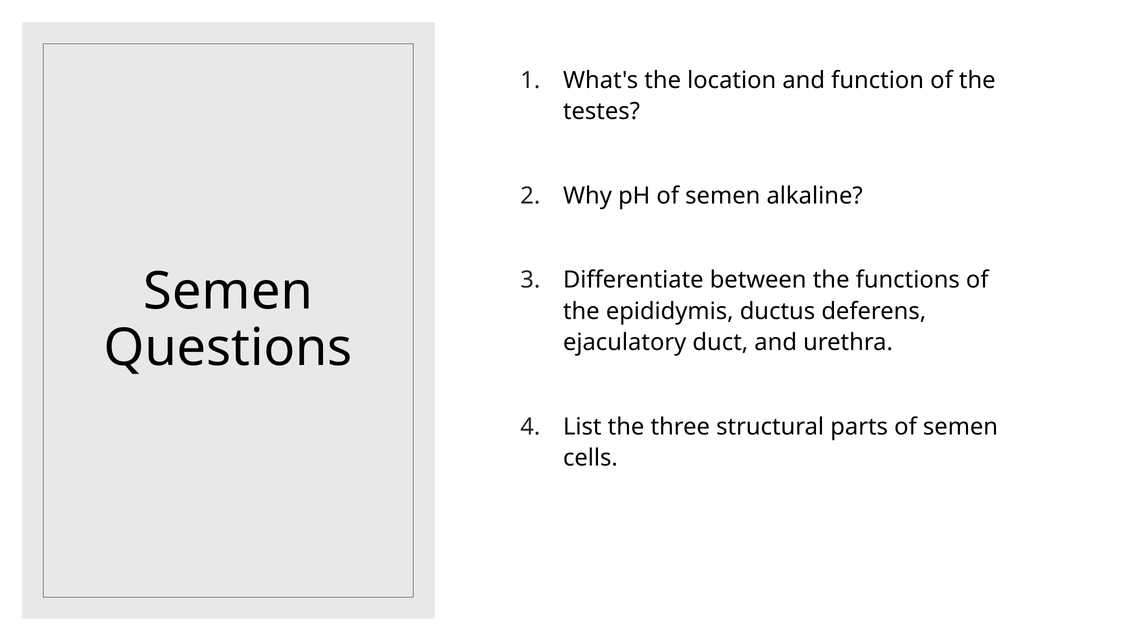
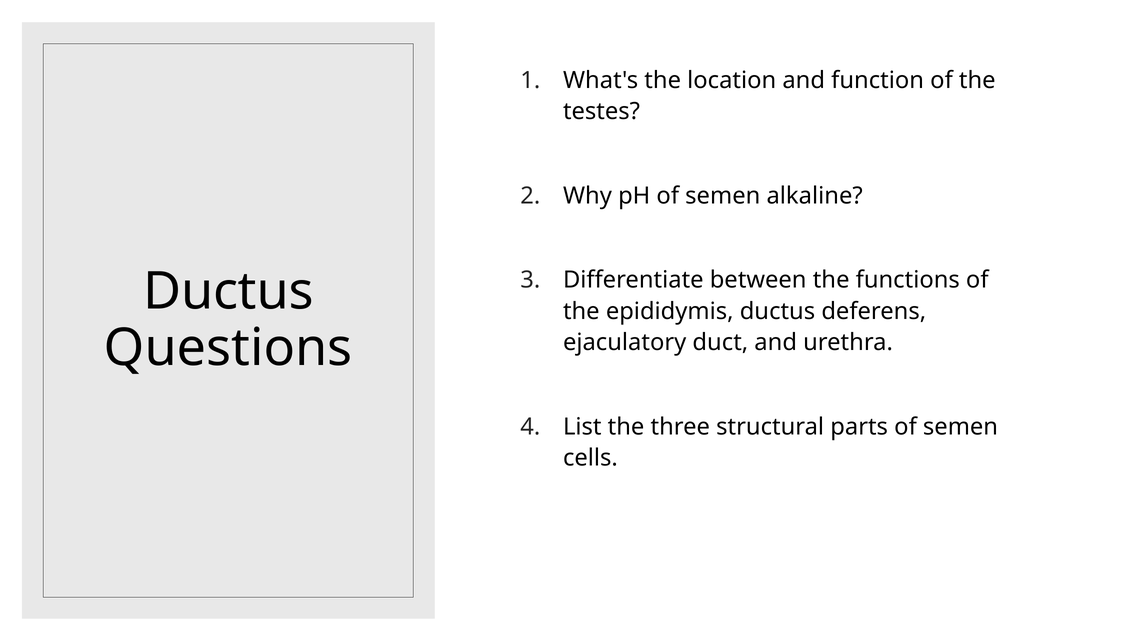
Semen at (228, 291): Semen -> Ductus
